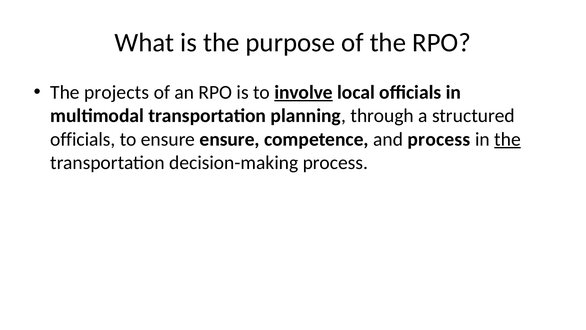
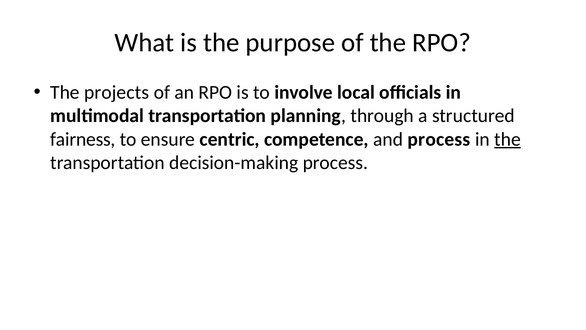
involve underline: present -> none
officials at (83, 139): officials -> fairness
ensure ensure: ensure -> centric
